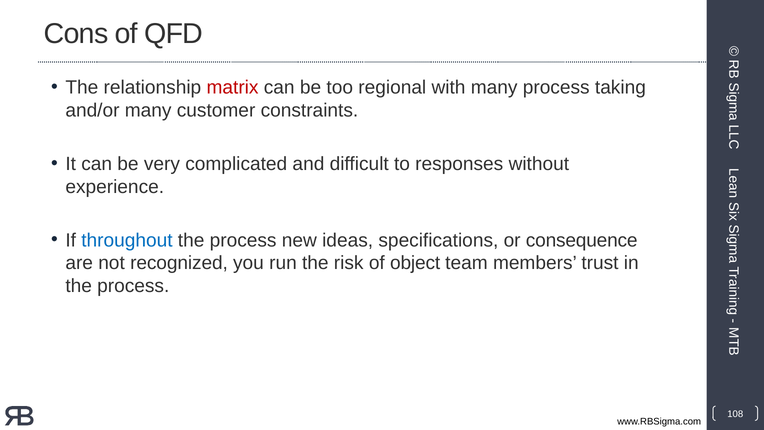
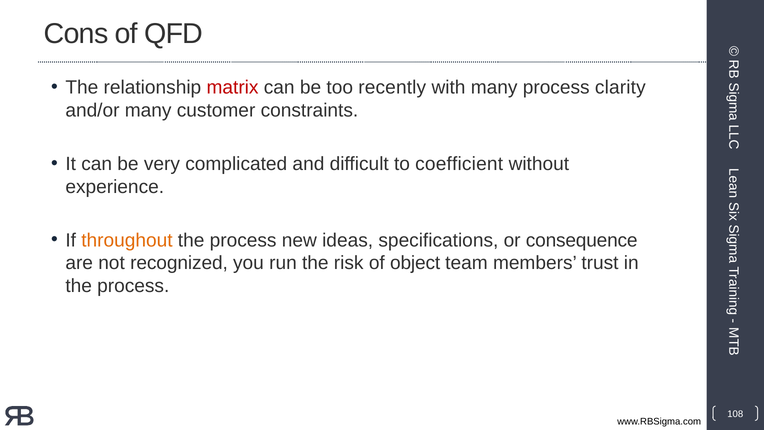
regional: regional -> recently
taking: taking -> clarity
responses: responses -> coefficient
throughout colour: blue -> orange
